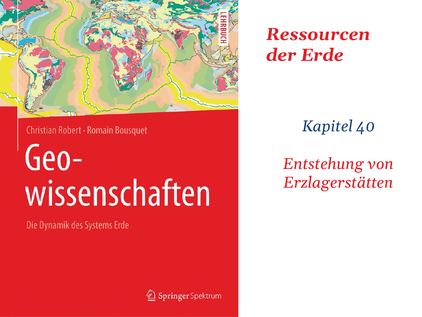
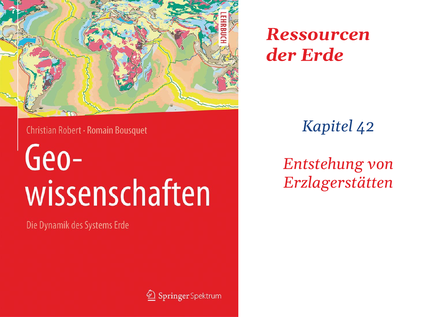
40: 40 -> 42
